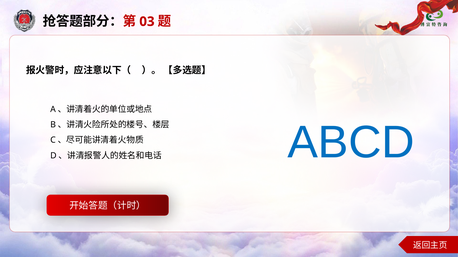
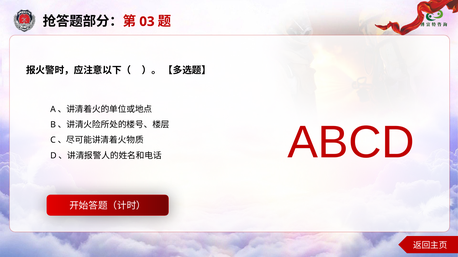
ABCD colour: blue -> red
